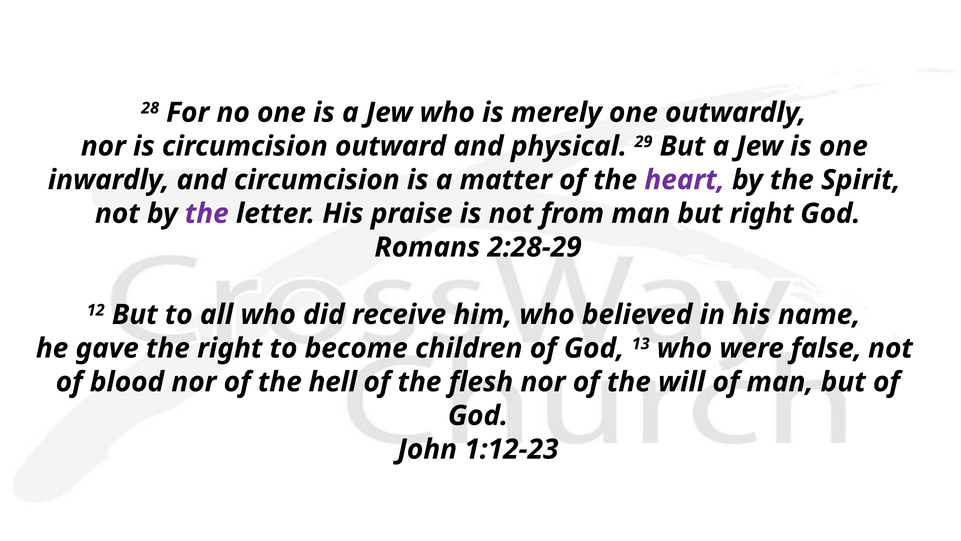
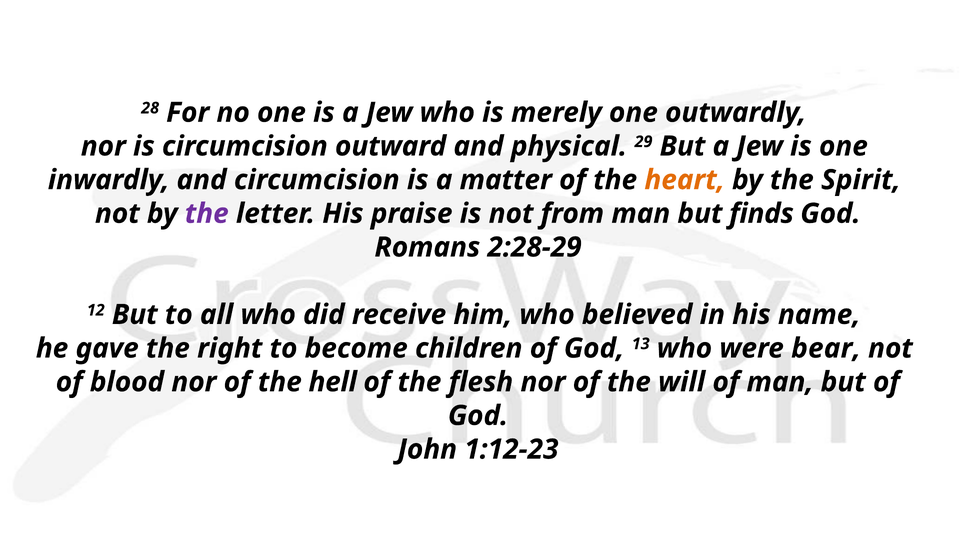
heart colour: purple -> orange
but right: right -> finds
false: false -> bear
